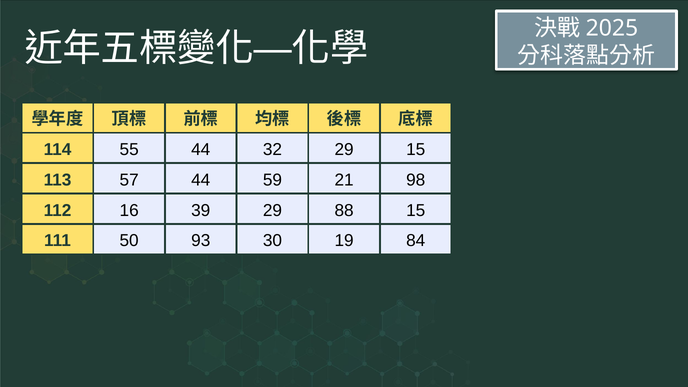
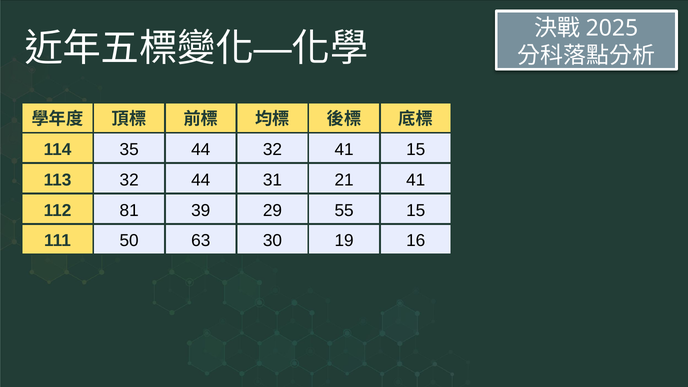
55: 55 -> 35
32 29: 29 -> 41
113 57: 57 -> 32
59: 59 -> 31
21 98: 98 -> 41
16: 16 -> 81
88: 88 -> 55
93: 93 -> 63
84: 84 -> 16
